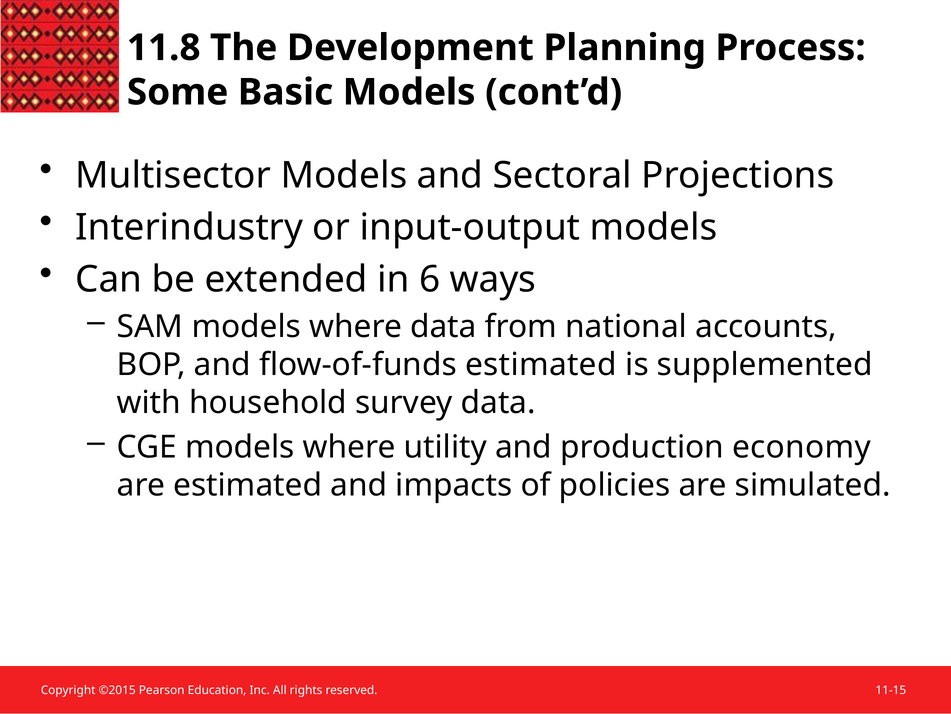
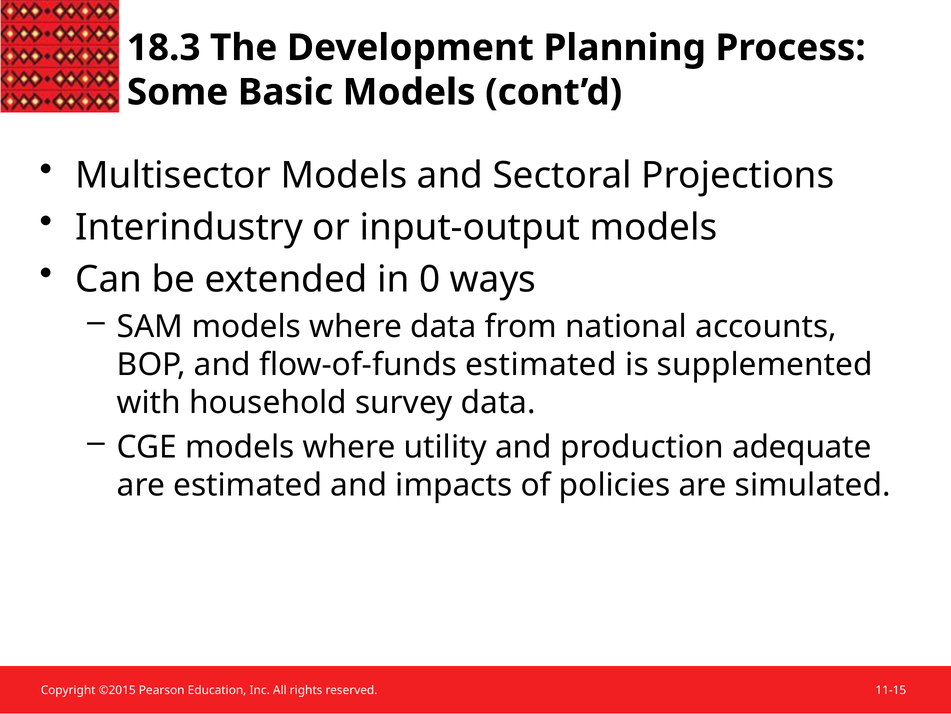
11.8: 11.8 -> 18.3
6: 6 -> 0
economy: economy -> adequate
